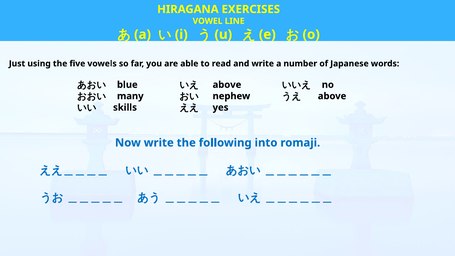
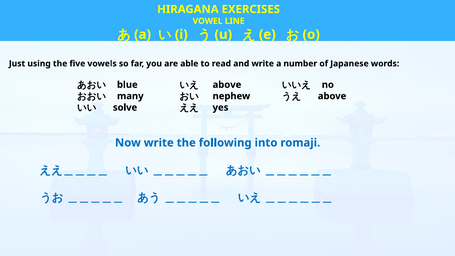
skills: skills -> solve
